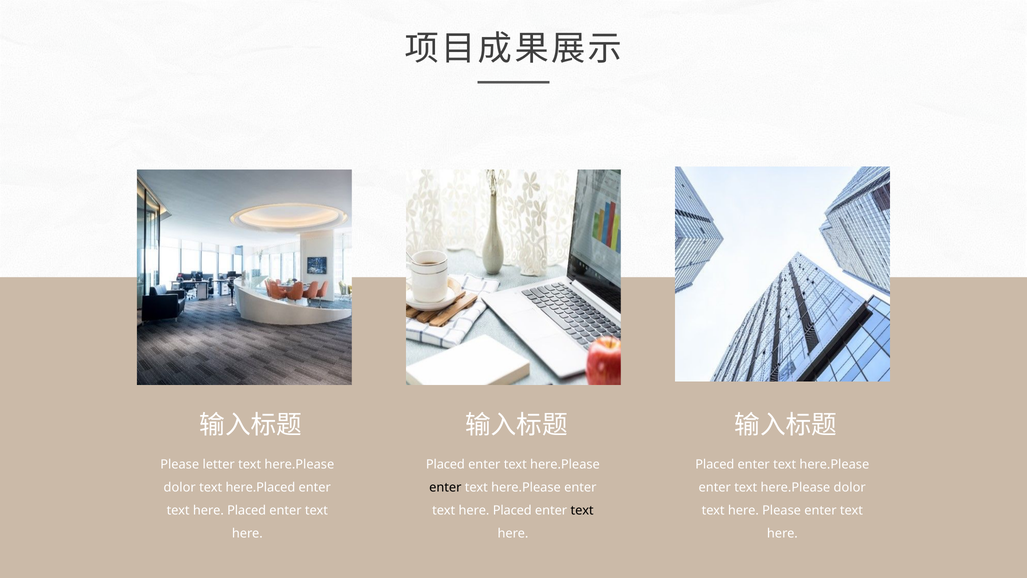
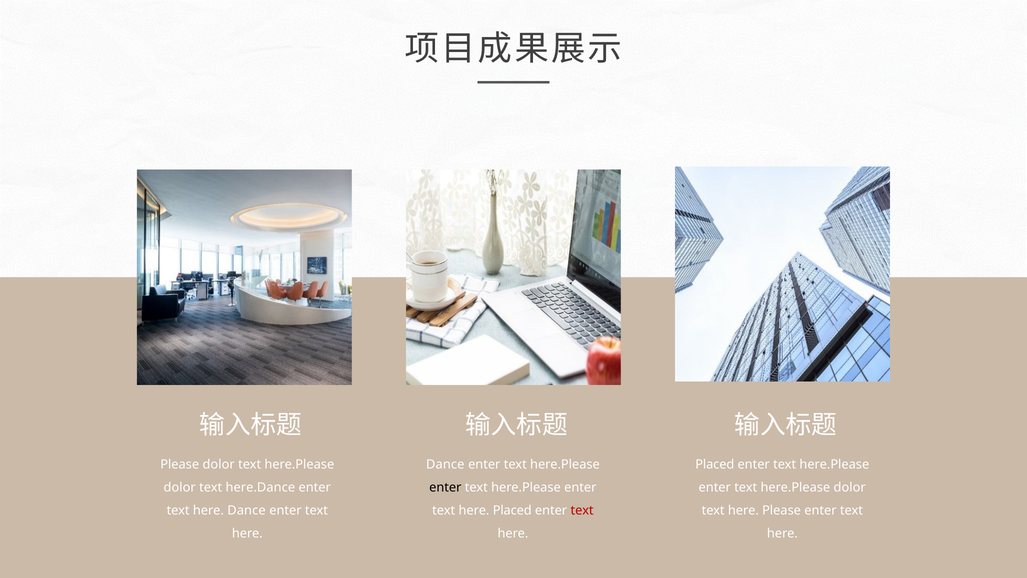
Please letter: letter -> dolor
Placed at (445, 464): Placed -> Dance
here.Placed: here.Placed -> here.Dance
Placed at (247, 510): Placed -> Dance
text at (582, 510) colour: black -> red
